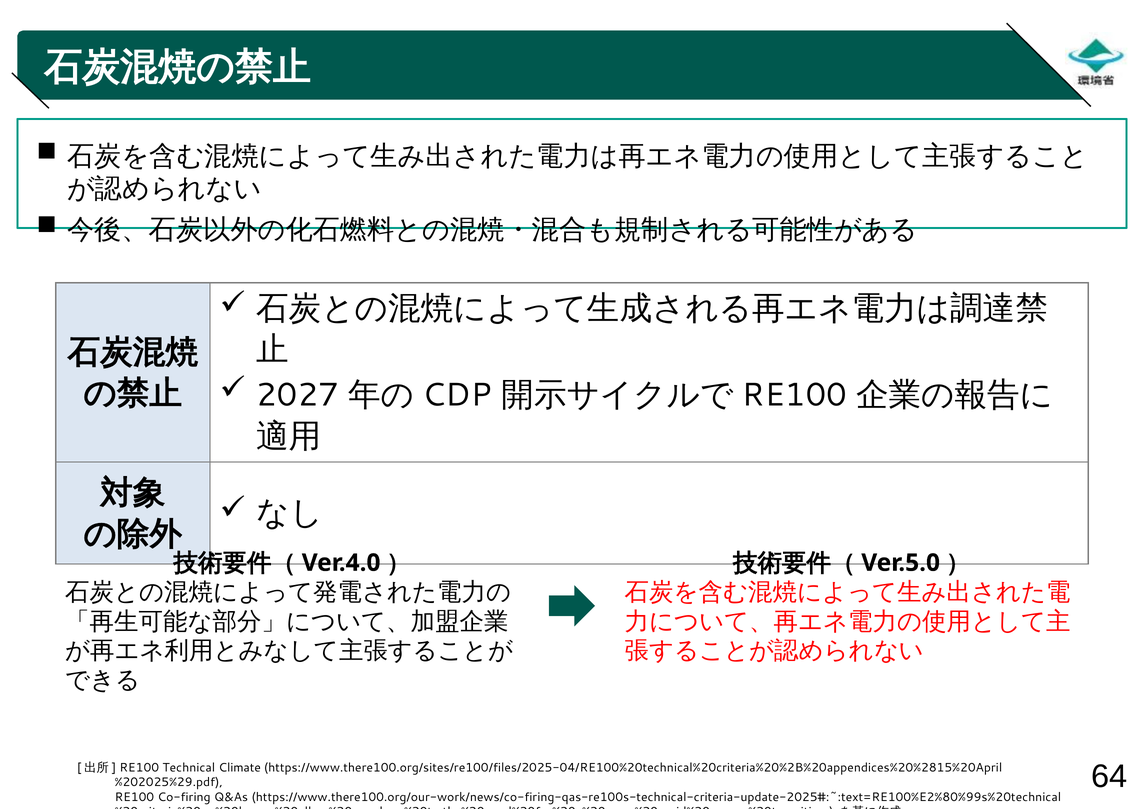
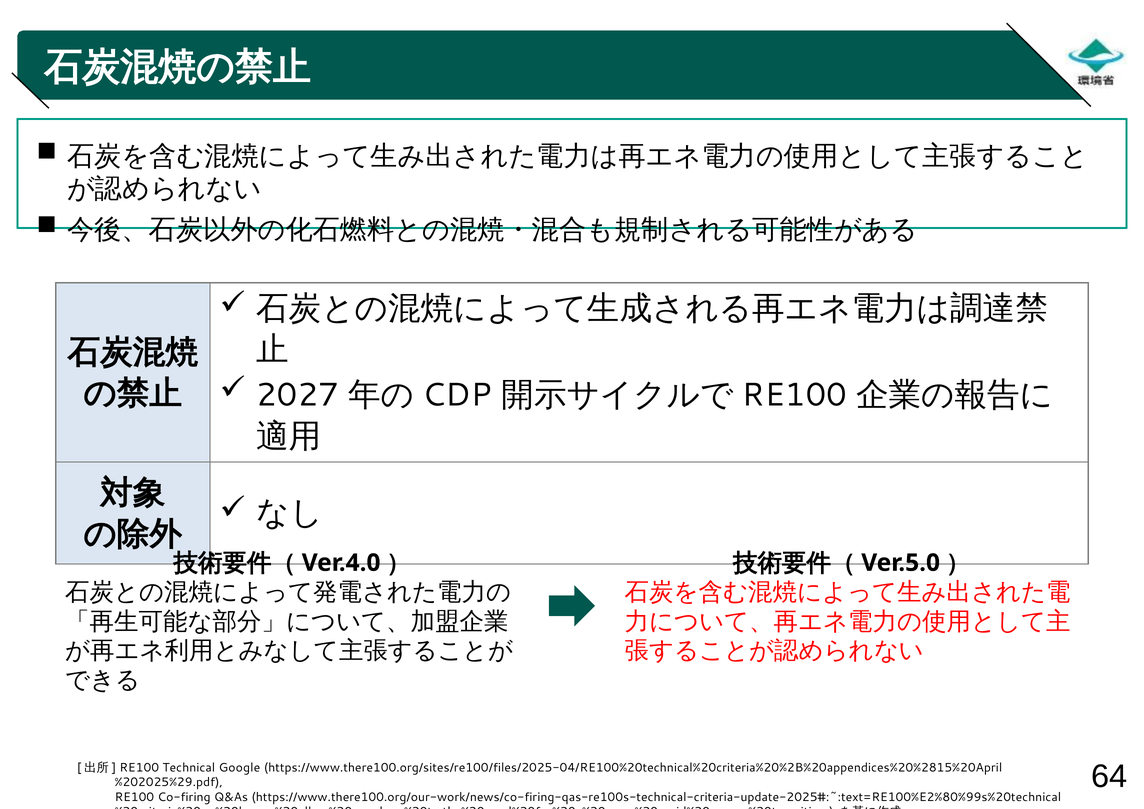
Climate: Climate -> Google
